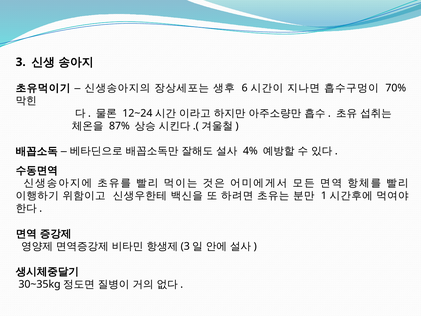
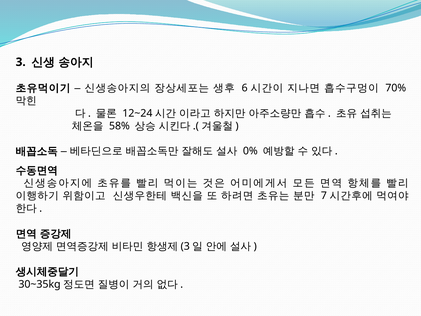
87%: 87% -> 58%
4%: 4% -> 0%
1: 1 -> 7
